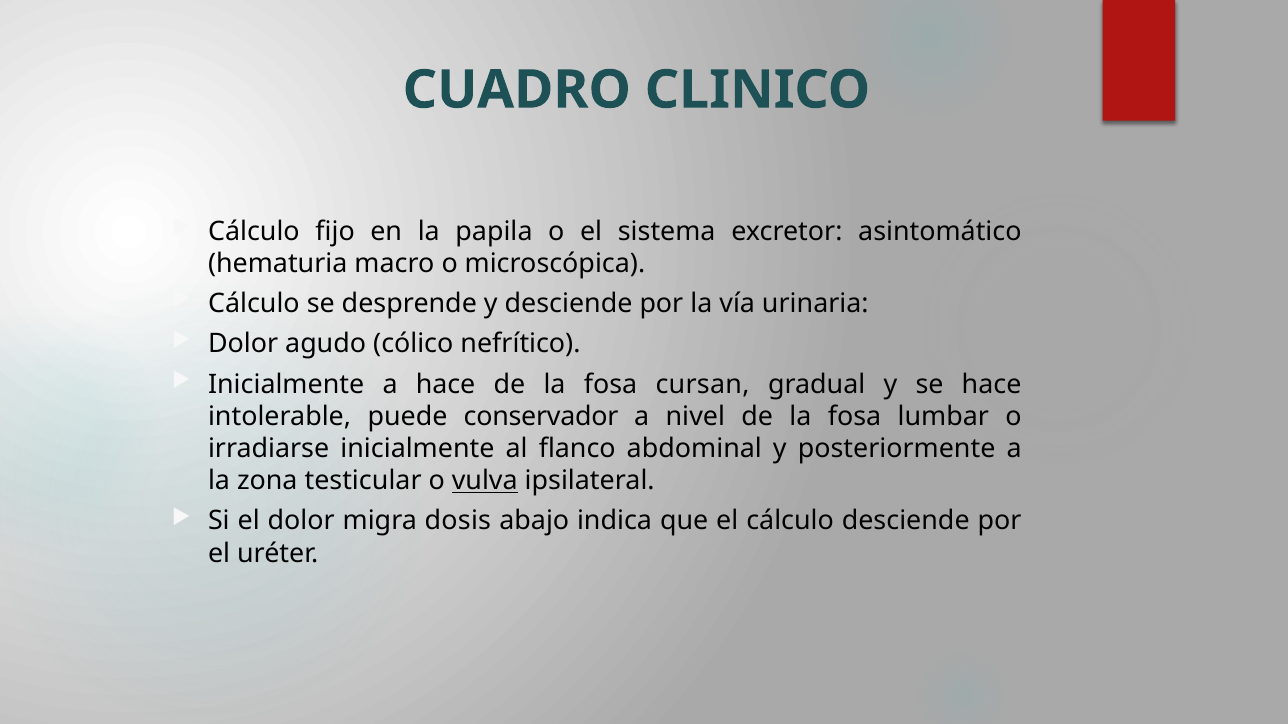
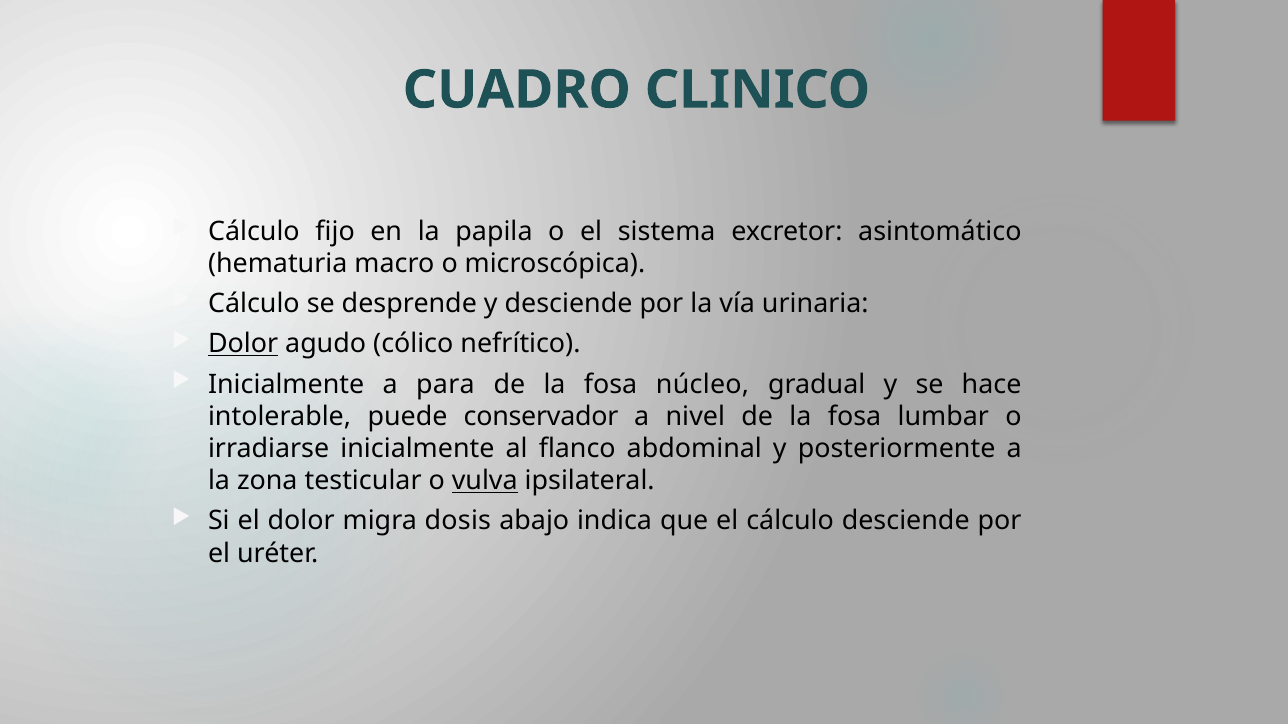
Dolor at (243, 344) underline: none -> present
a hace: hace -> para
cursan: cursan -> núcleo
